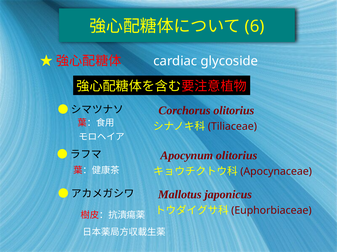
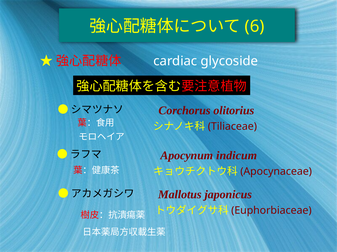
Apocynum olitorius: olitorius -> indicum
